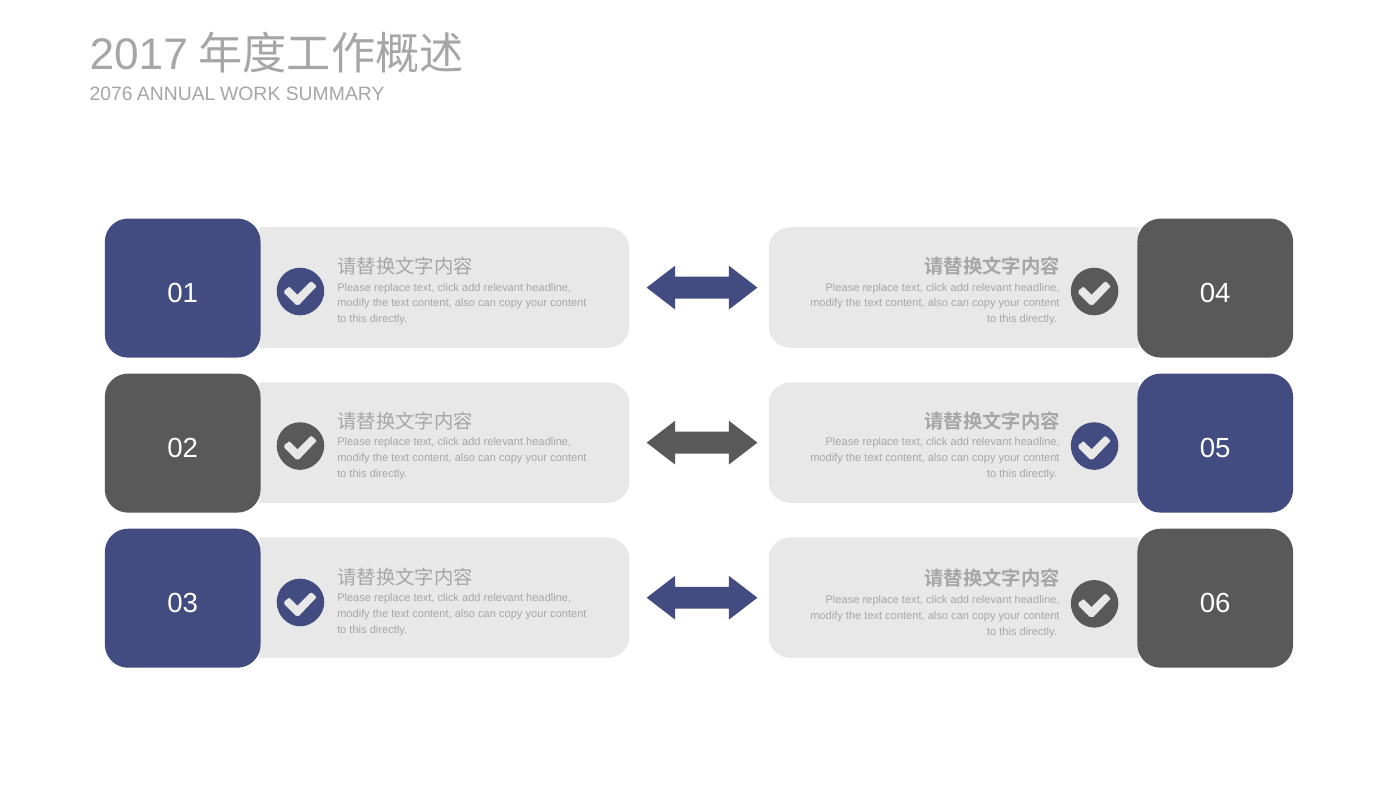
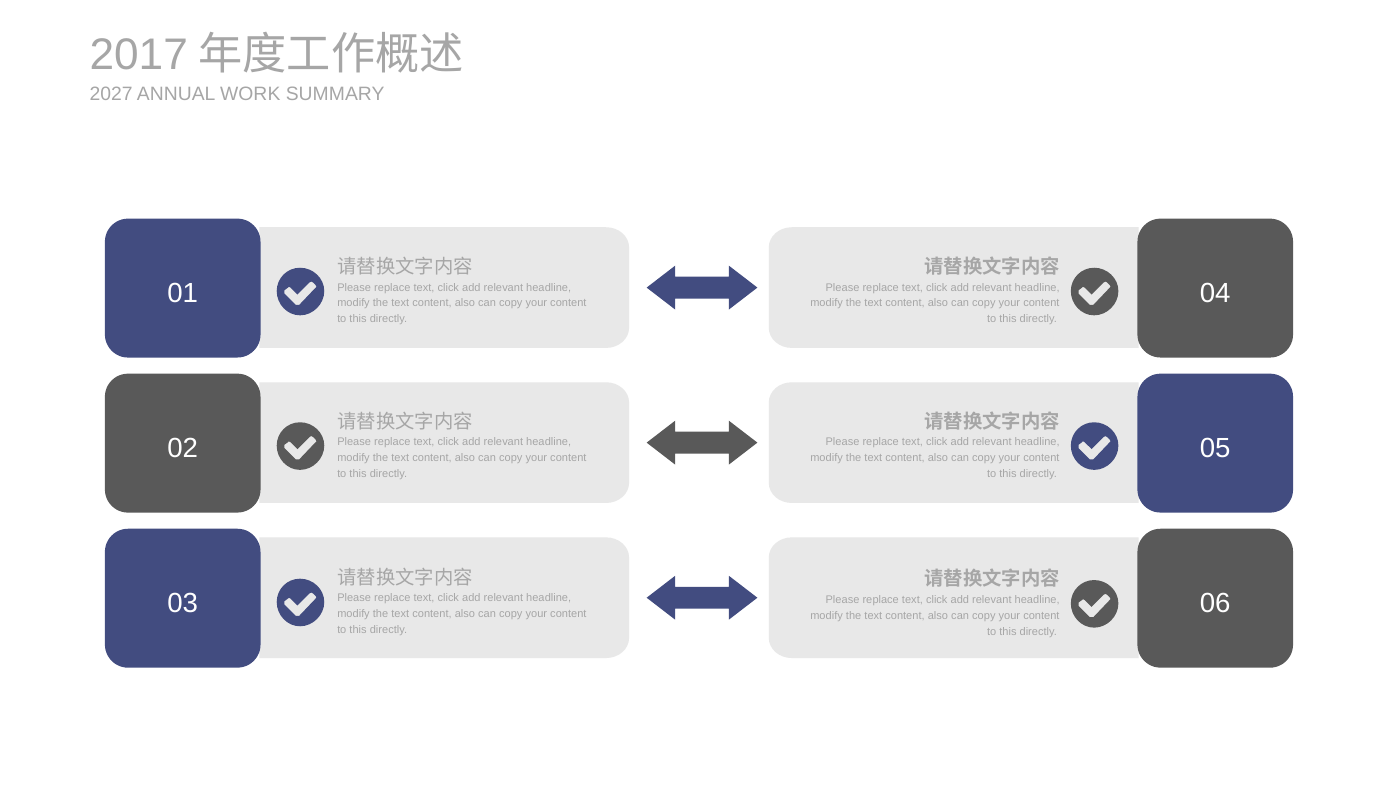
2076: 2076 -> 2027
